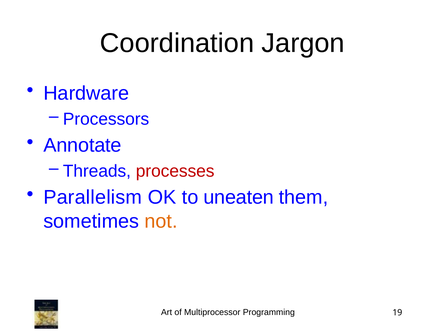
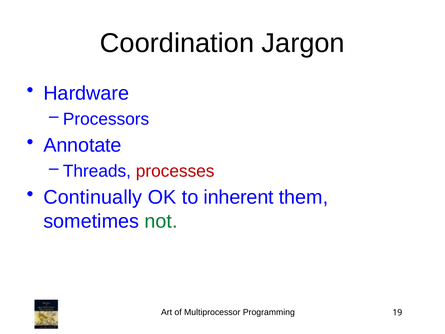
Parallelism: Parallelism -> Continually
uneaten: uneaten -> inherent
not colour: orange -> green
